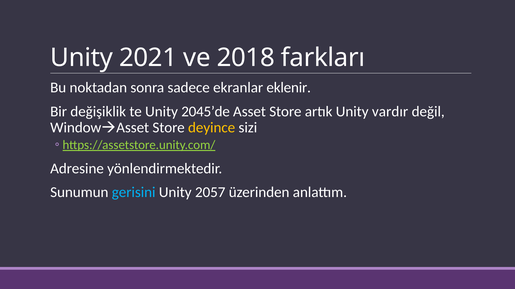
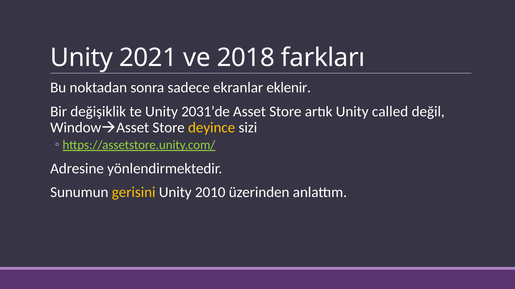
2045’de: 2045’de -> 2031’de
vardır: vardır -> called
gerisini colour: light blue -> yellow
2057: 2057 -> 2010
